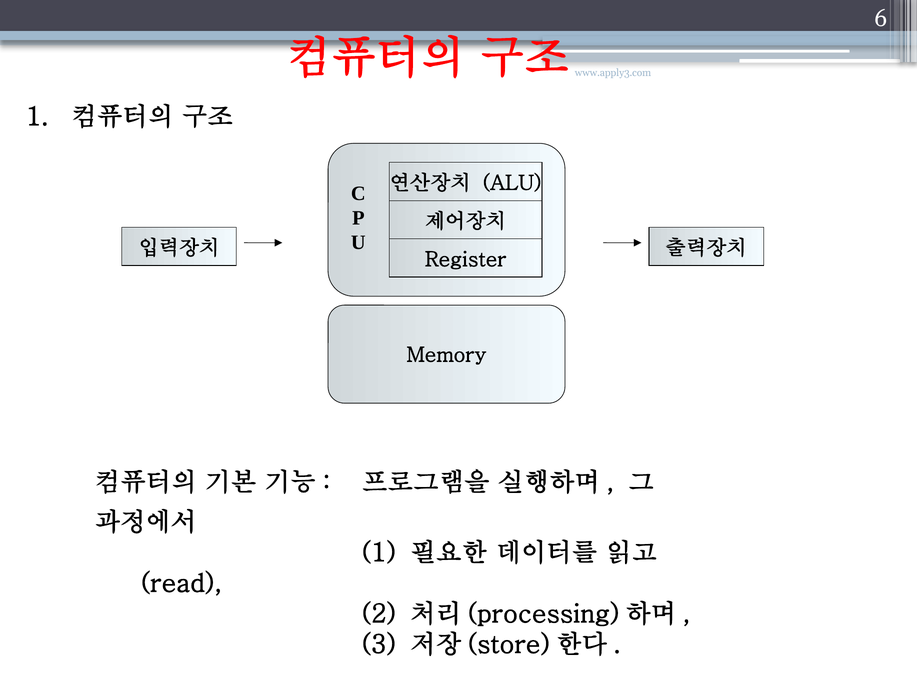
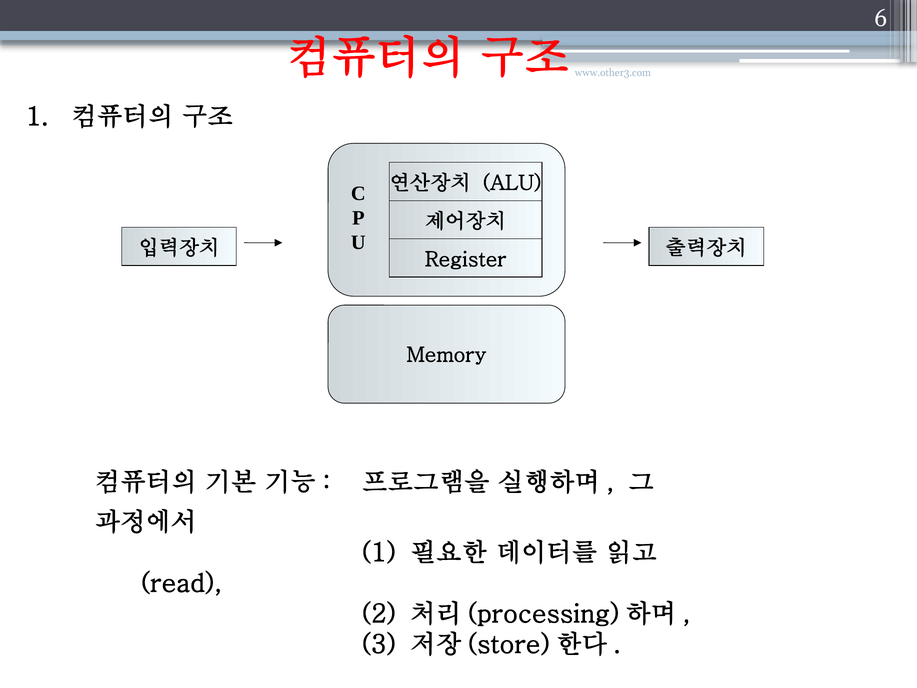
www.apply3.com: www.apply3.com -> www.other3.com
